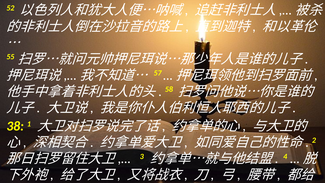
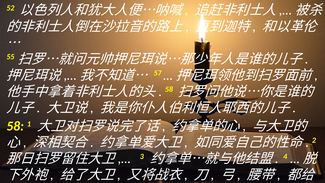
38 at (15, 126): 38 -> 58
